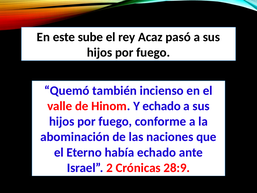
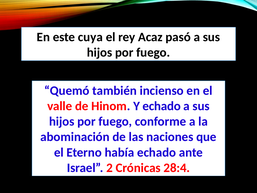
sube: sube -> cuya
28:9: 28:9 -> 28:4
